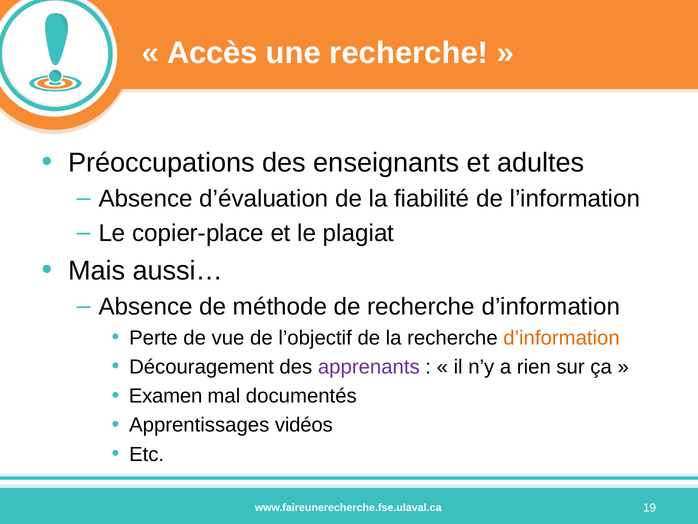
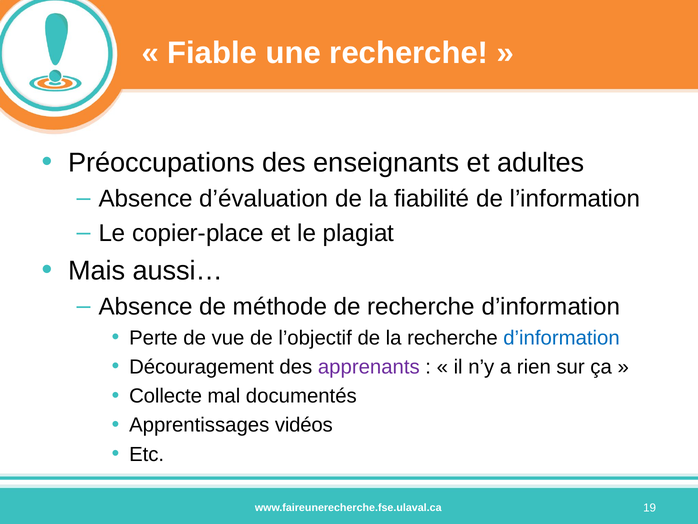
Accès: Accès -> Fiable
d’information at (562, 338) colour: orange -> blue
Examen: Examen -> Collecte
